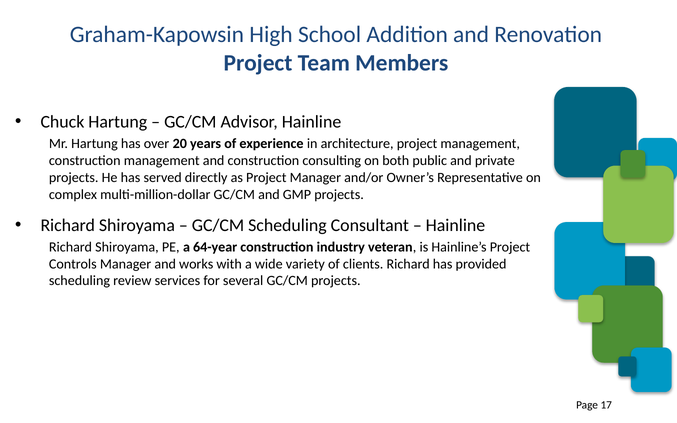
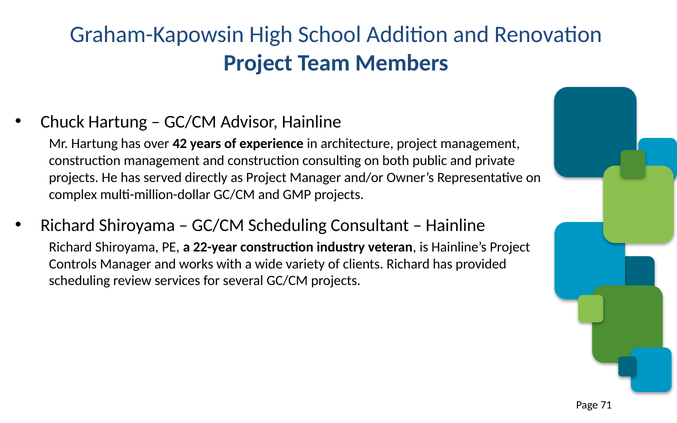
20: 20 -> 42
64-year: 64-year -> 22-year
17: 17 -> 71
